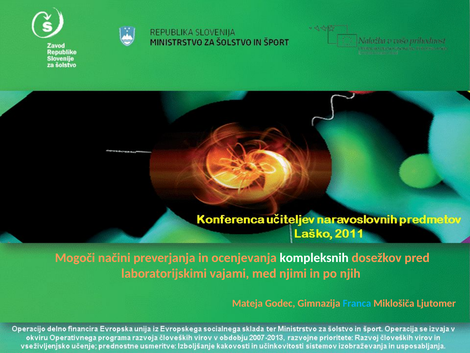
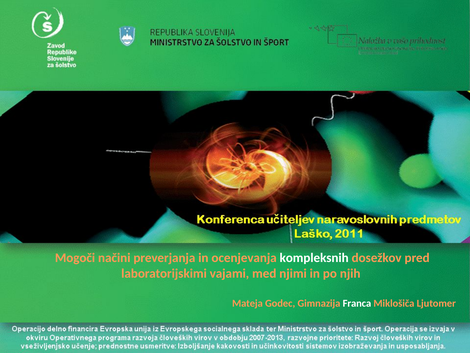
Franca colour: light blue -> white
